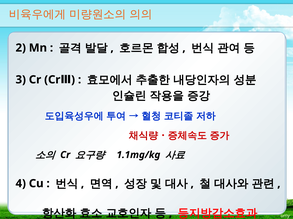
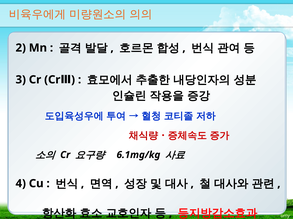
1.1mg/kg: 1.1mg/kg -> 6.1mg/kg
